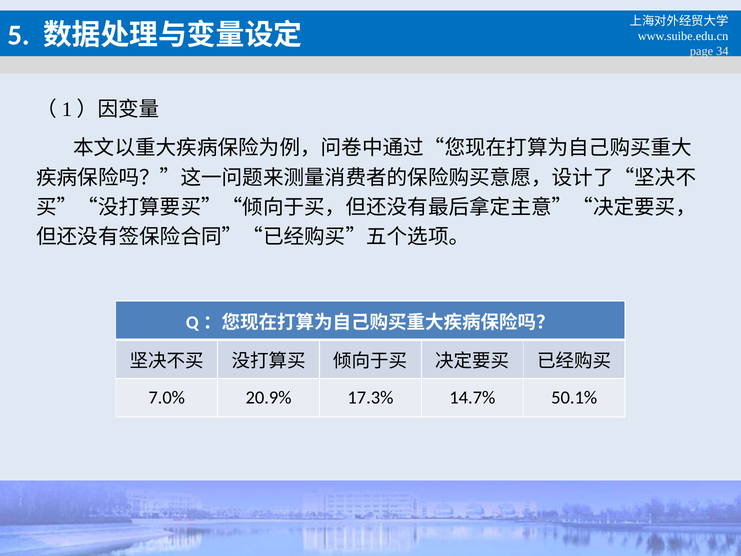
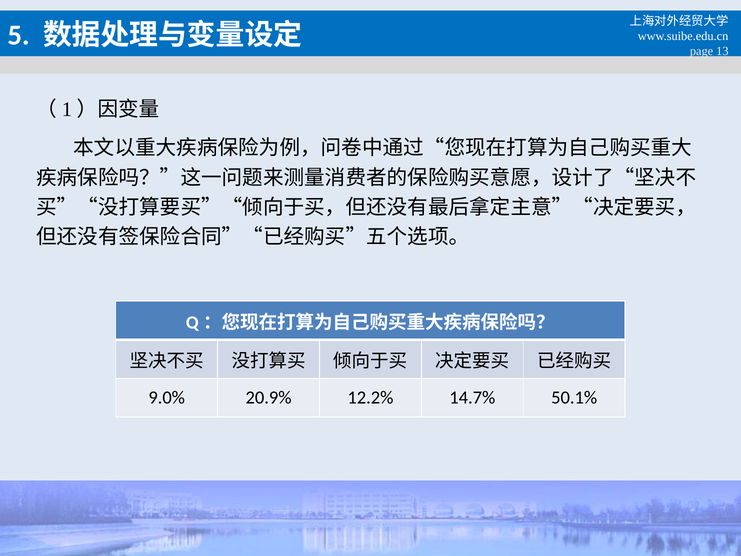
34: 34 -> 13
7.0%: 7.0% -> 9.0%
17.3%: 17.3% -> 12.2%
